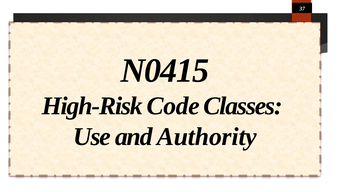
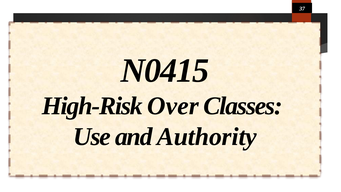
Code: Code -> Over
